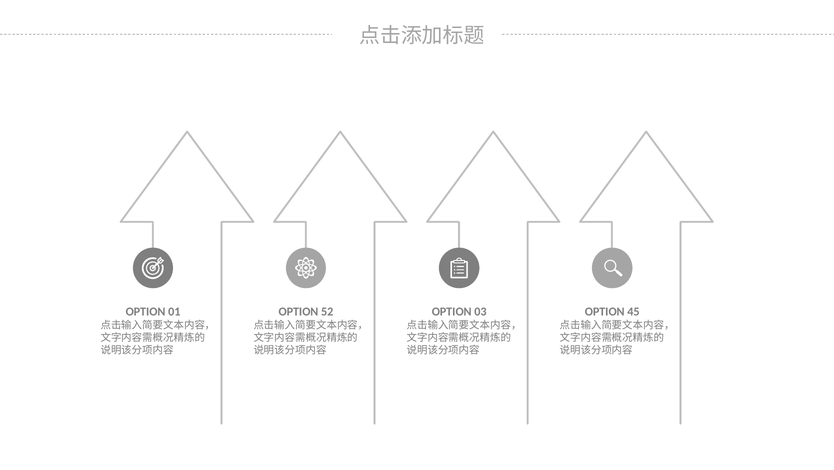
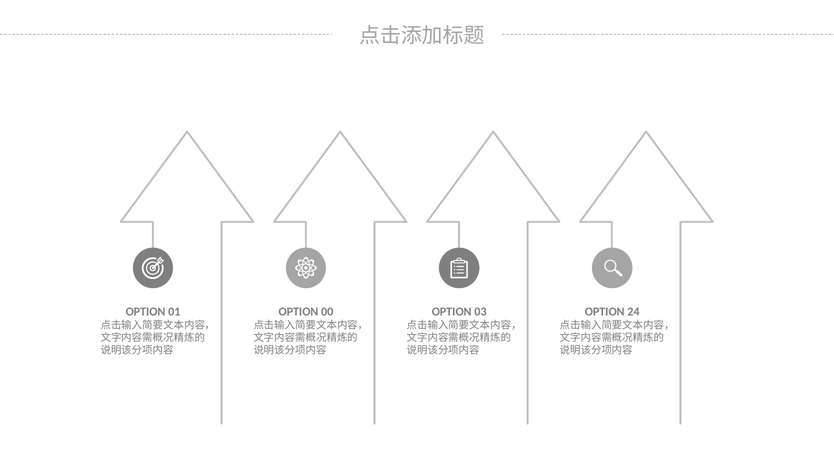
52: 52 -> 00
45: 45 -> 24
